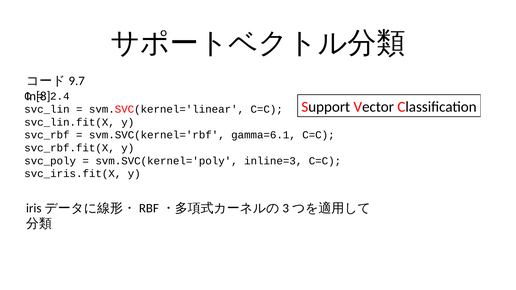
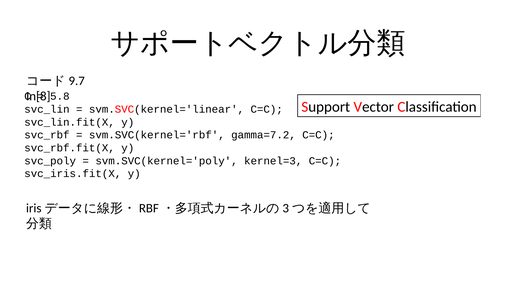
2.4: 2.4 -> 5.8
gamma=6.1: gamma=6.1 -> gamma=7.2
inline=3: inline=3 -> kernel=3
